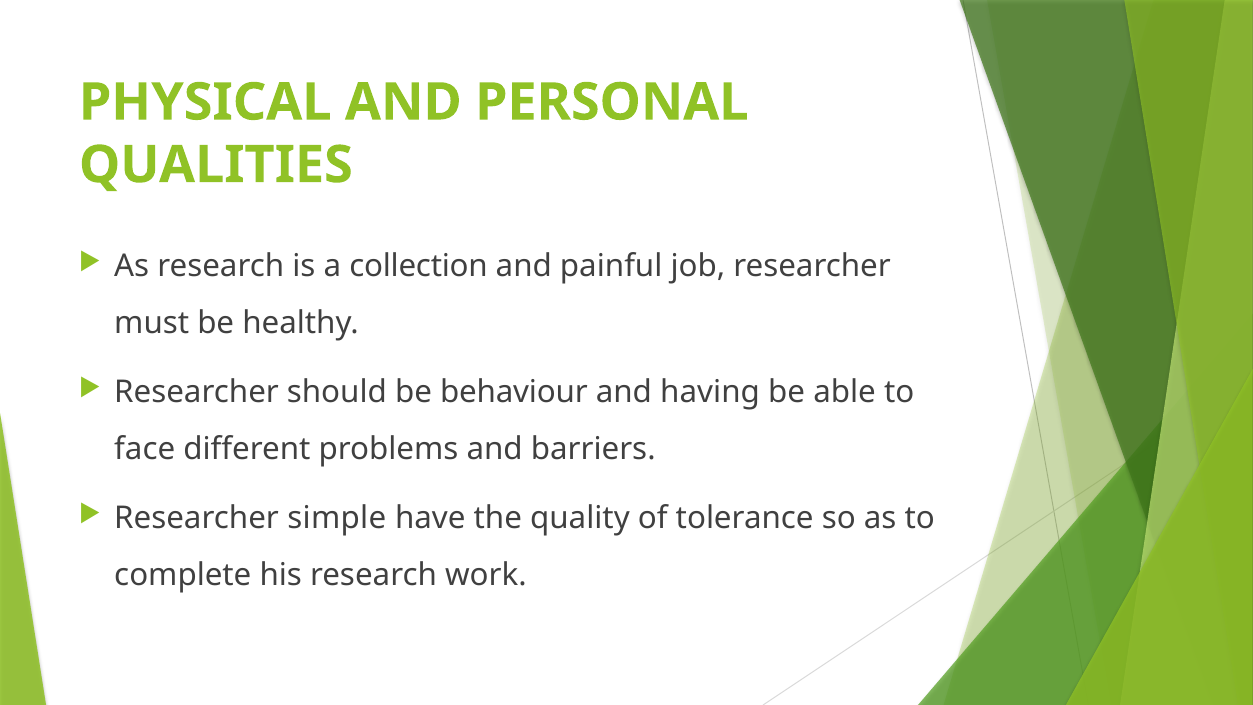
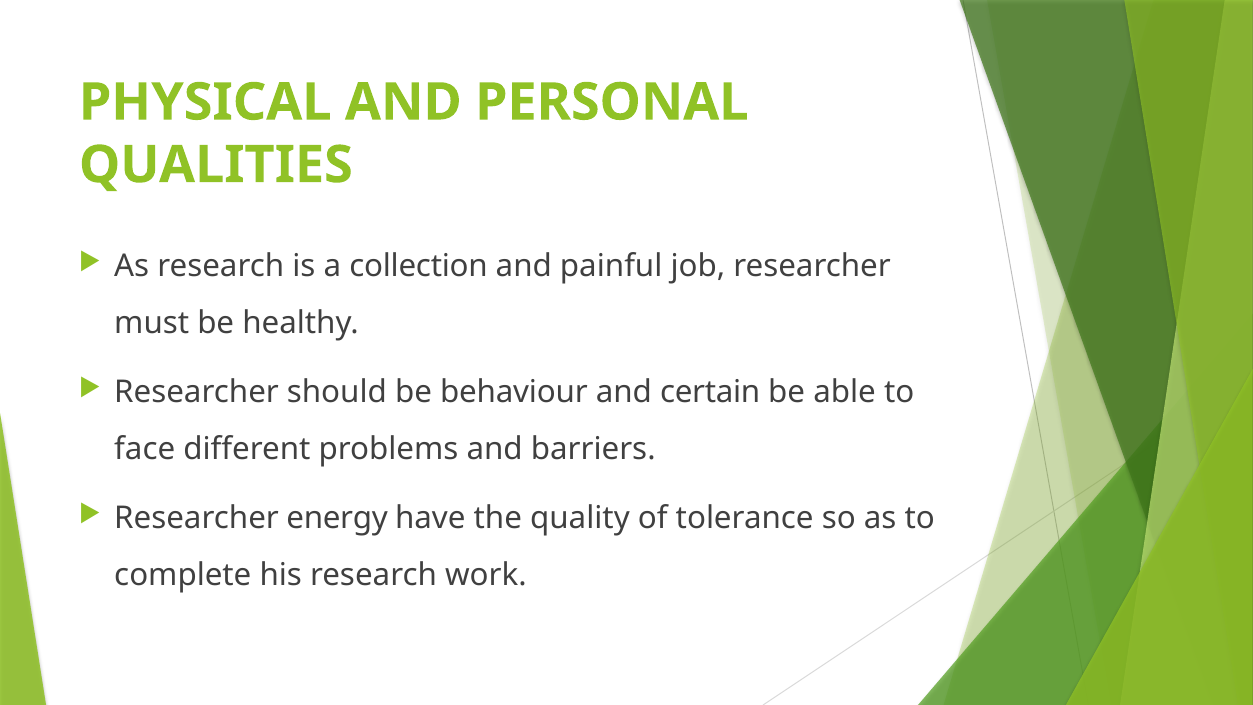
having: having -> certain
simple: simple -> energy
